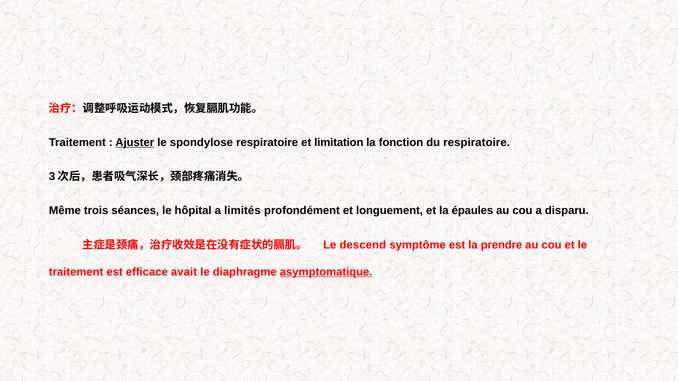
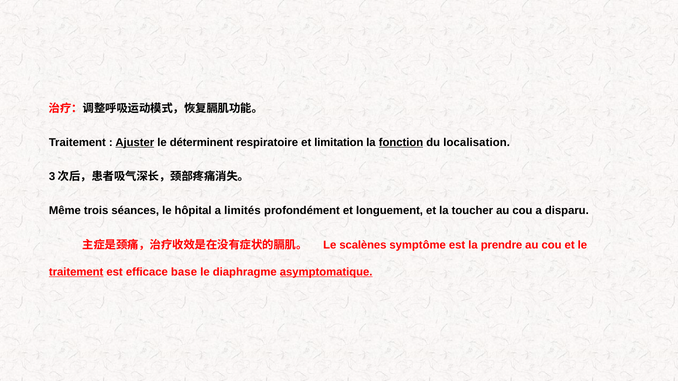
spondylose: spondylose -> déterminent
fonction underline: none -> present
du respiratoire: respiratoire -> localisation
épaules: épaules -> toucher
descend: descend -> scalènes
traitement at (76, 272) underline: none -> present
avait: avait -> base
